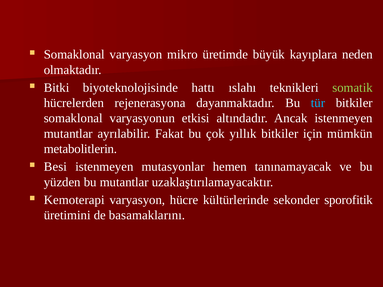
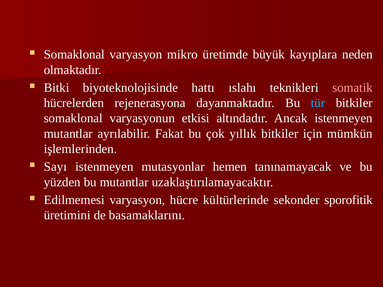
somatik colour: light green -> pink
metabolitlerin: metabolitlerin -> işlemlerinden
Besi: Besi -> Sayı
Kemoterapi: Kemoterapi -> Edilmemesi
